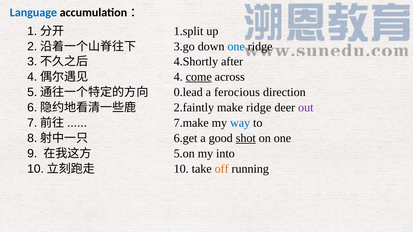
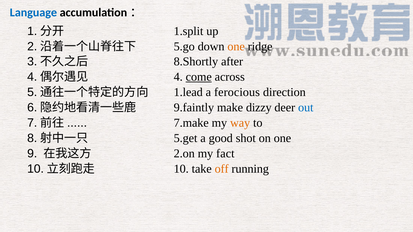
3.go: 3.go -> 5.go
one at (236, 46) colour: blue -> orange
4.Shortly: 4.Shortly -> 8.Shortly
0.lead: 0.lead -> 1.lead
2.faintly: 2.faintly -> 9.faintly
make ridge: ridge -> dizzy
out colour: purple -> blue
way colour: blue -> orange
6.get: 6.get -> 5.get
shot underline: present -> none
5.on: 5.on -> 2.on
into: into -> fact
